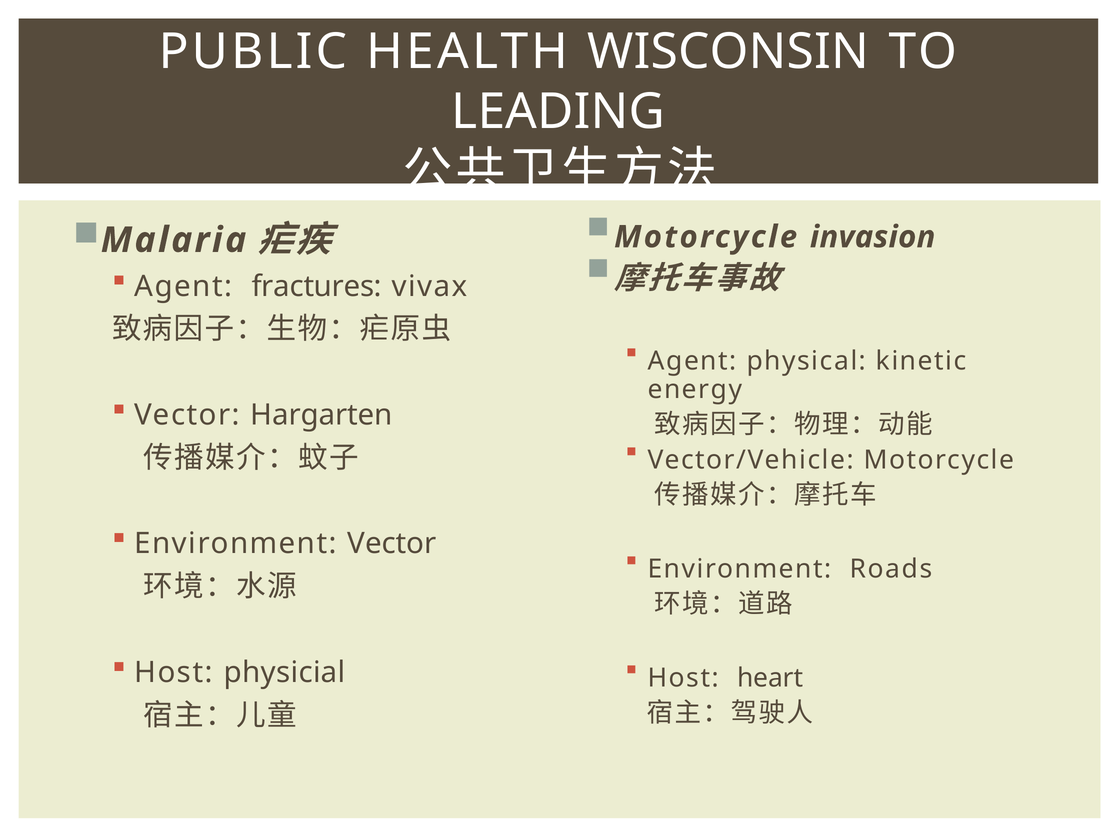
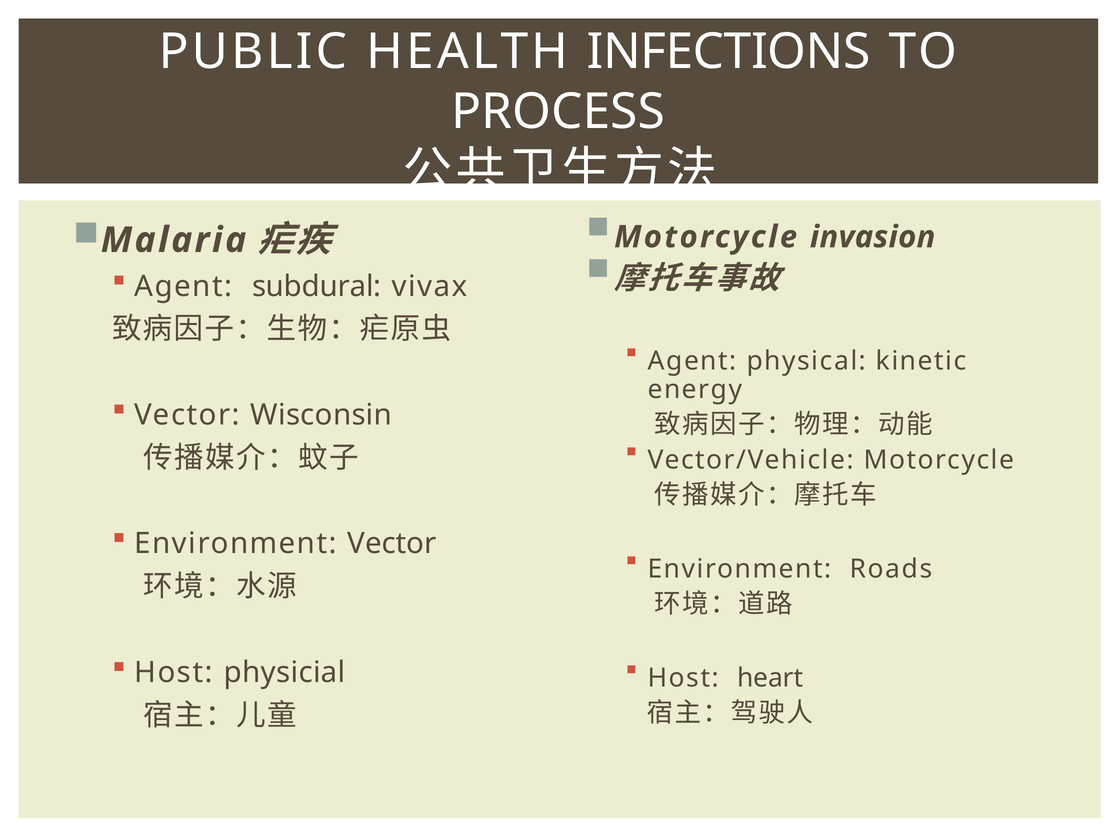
WISCONSIN: WISCONSIN -> INFECTIONS
LEADING: LEADING -> PROCESS
fractures: fractures -> subdural
Hargarten: Hargarten -> Wisconsin
